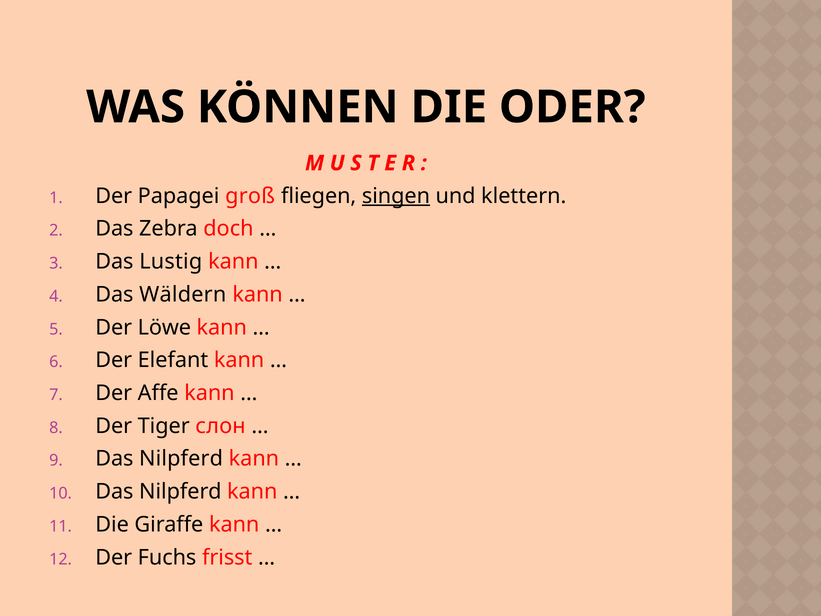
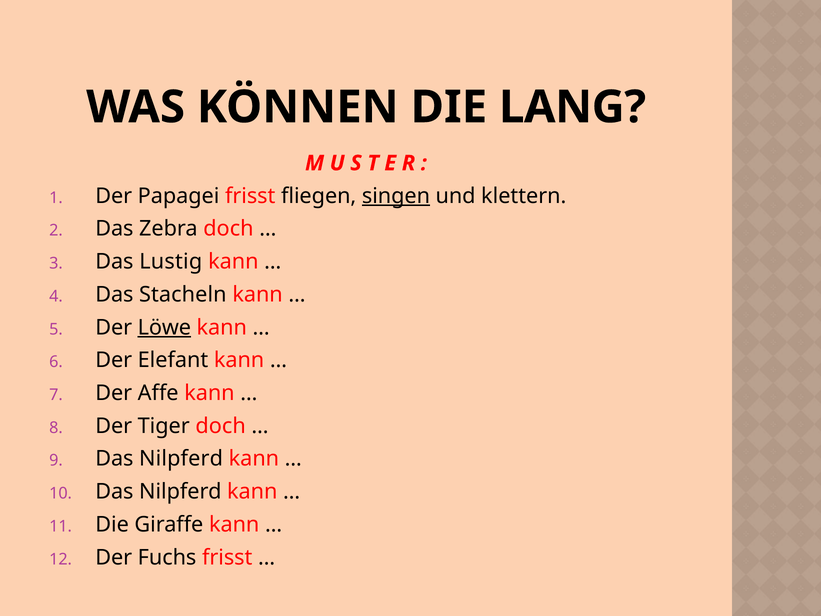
ODER: ODER -> LANG
Papagei groß: groß -> frisst
Wäldern: Wäldern -> Stacheln
Löwe underline: none -> present
Tiger слон: слон -> doch
